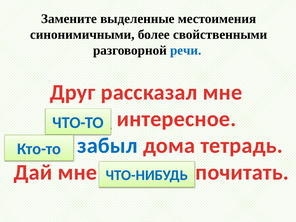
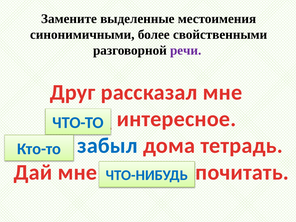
речи colour: blue -> purple
